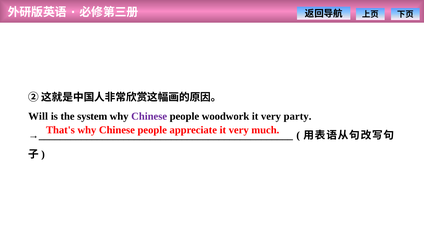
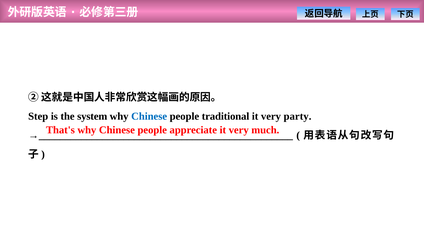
Will: Will -> Step
Chinese at (149, 117) colour: purple -> blue
woodwork: woodwork -> traditional
